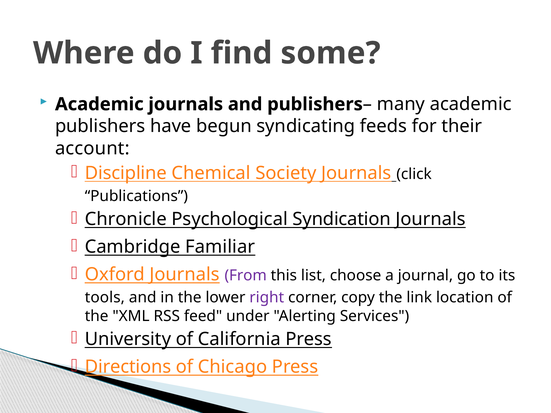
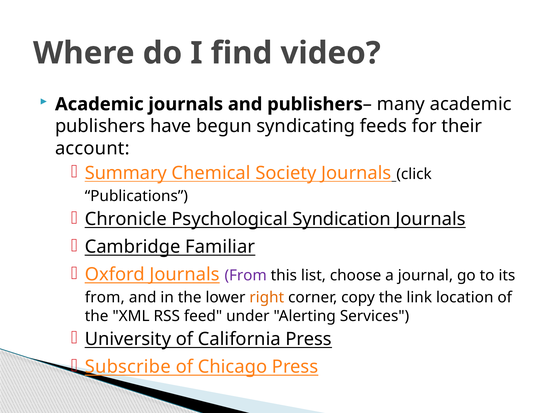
some: some -> video
Discipline: Discipline -> Summary
tools at (105, 298): tools -> from
right colour: purple -> orange
Directions: Directions -> Subscribe
